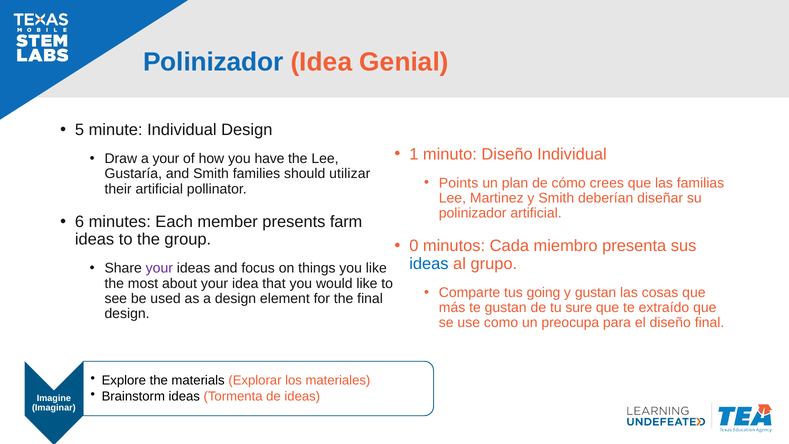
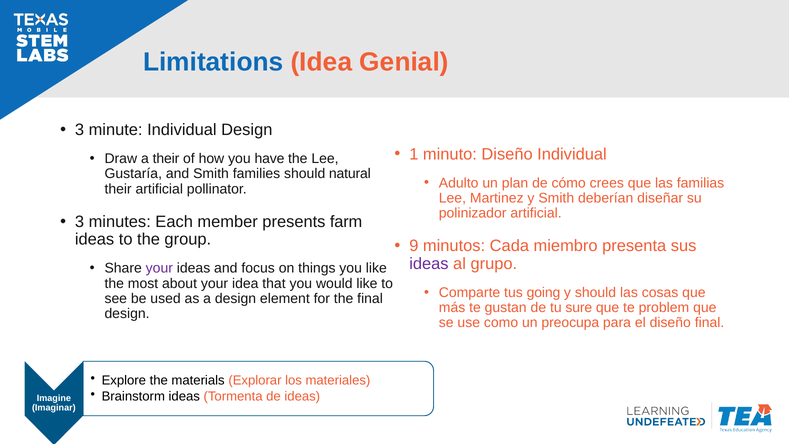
Polinizador at (213, 62): Polinizador -> Limitations
5 at (80, 130): 5 -> 3
a your: your -> their
utilizar: utilizar -> natural
Points: Points -> Adulto
6 at (80, 222): 6 -> 3
0: 0 -> 9
ideas at (429, 264) colour: blue -> purple
y gustan: gustan -> should
extraído: extraído -> problem
